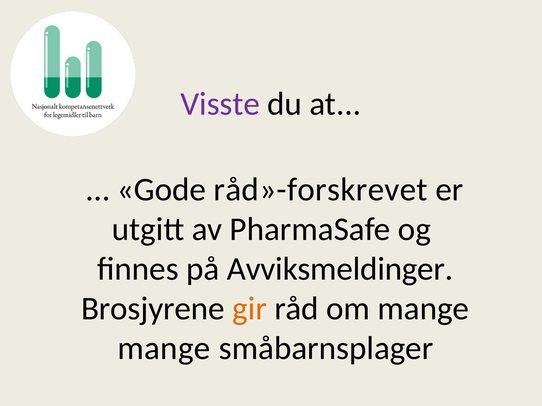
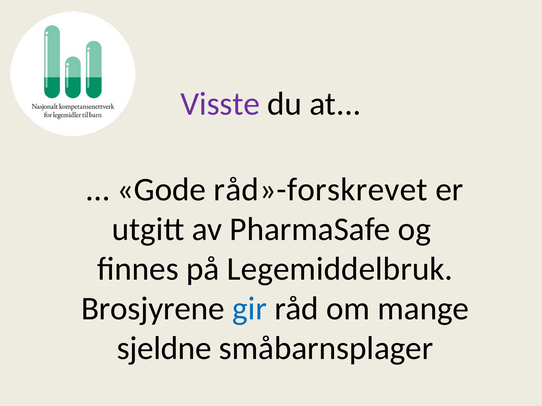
Avviksmeldinger: Avviksmeldinger -> Legemiddelbruk
gir colour: orange -> blue
mange at (164, 349): mange -> sjeldne
